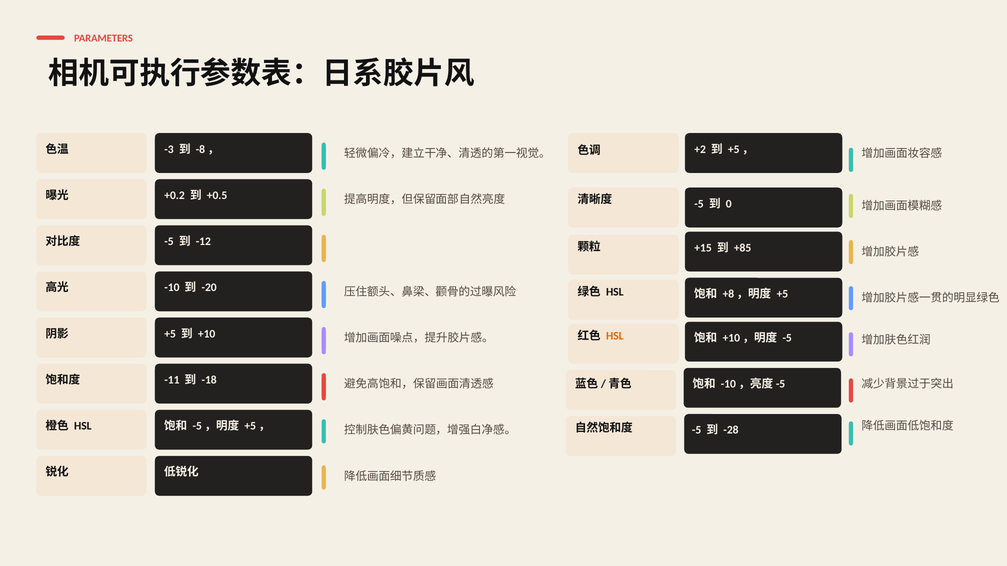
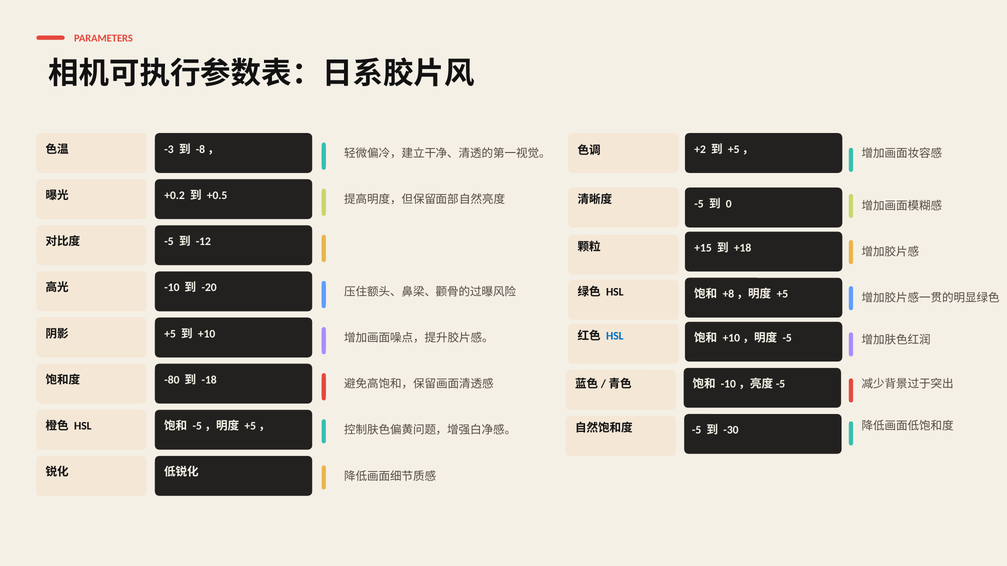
+85: +85 -> +18
HSL at (615, 336) colour: orange -> blue
-11: -11 -> -80
-28: -28 -> -30
